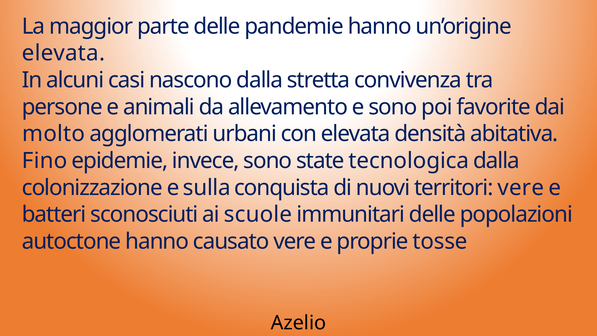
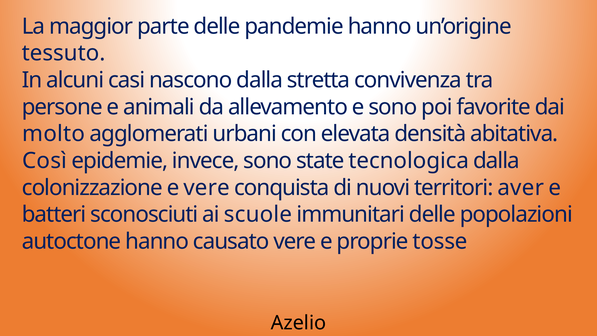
elevata at (63, 53): elevata -> tessuto
Fino: Fino -> Così
e sulla: sulla -> vere
territori vere: vere -> aver
